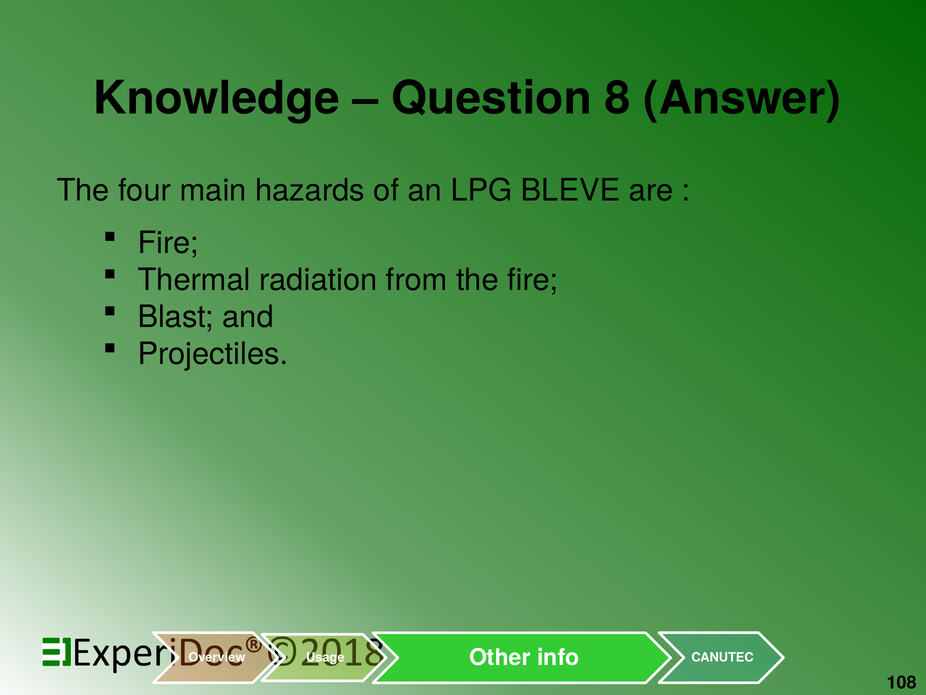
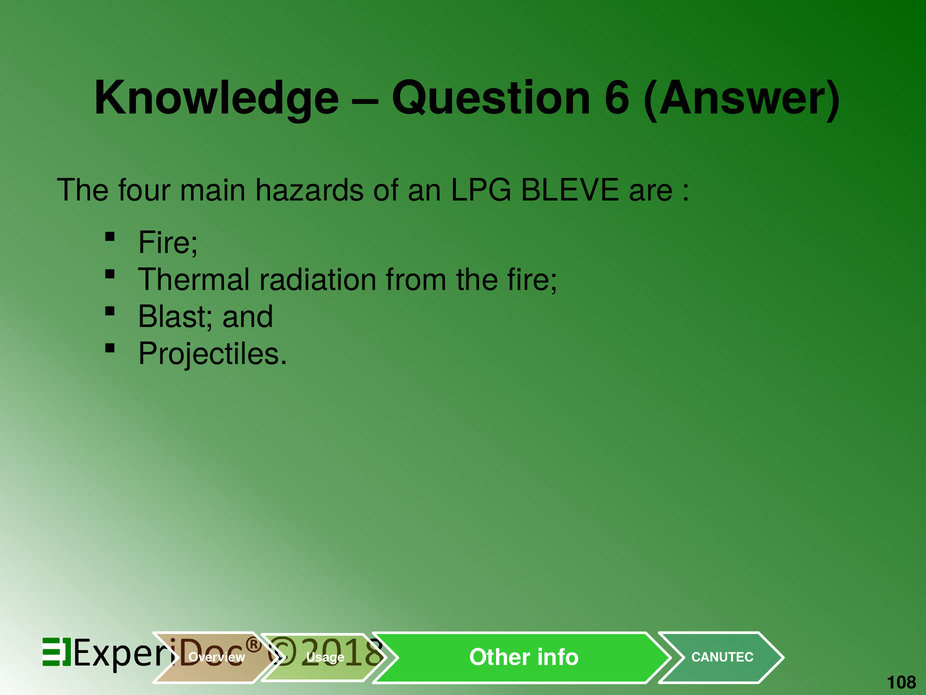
8: 8 -> 6
